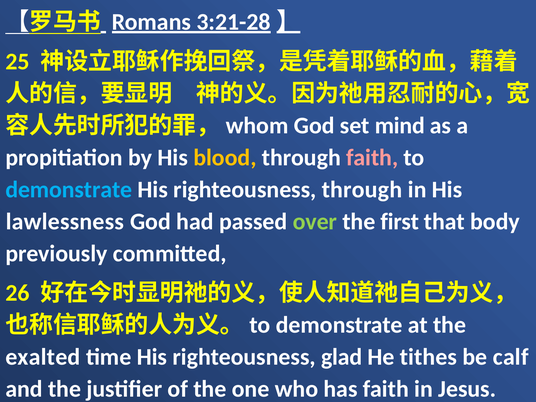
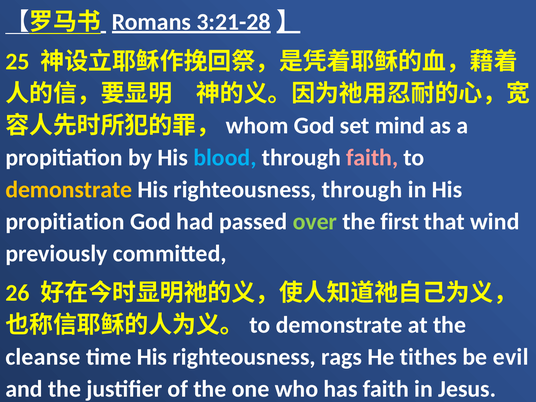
blood colour: yellow -> light blue
demonstrate at (69, 190) colour: light blue -> yellow
lawlessness at (65, 222): lawlessness -> propitiation
body: body -> wind
exalted: exalted -> cleanse
glad: glad -> rags
calf: calf -> evil
